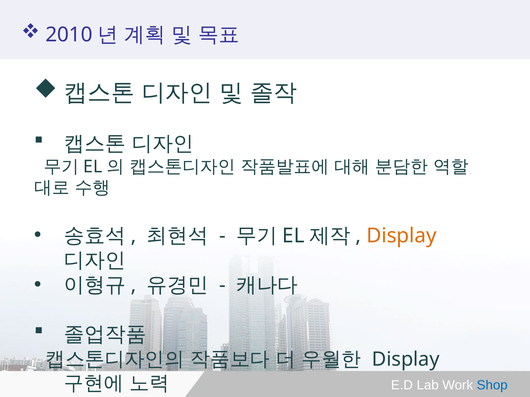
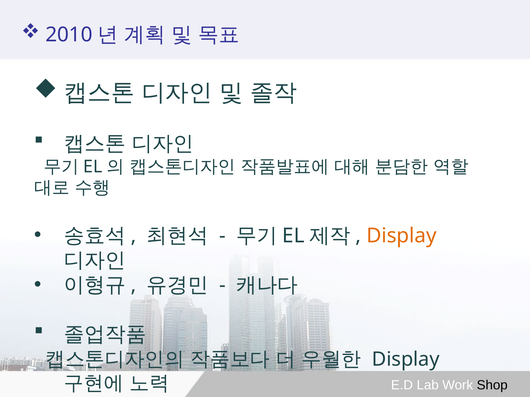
Shop colour: blue -> black
